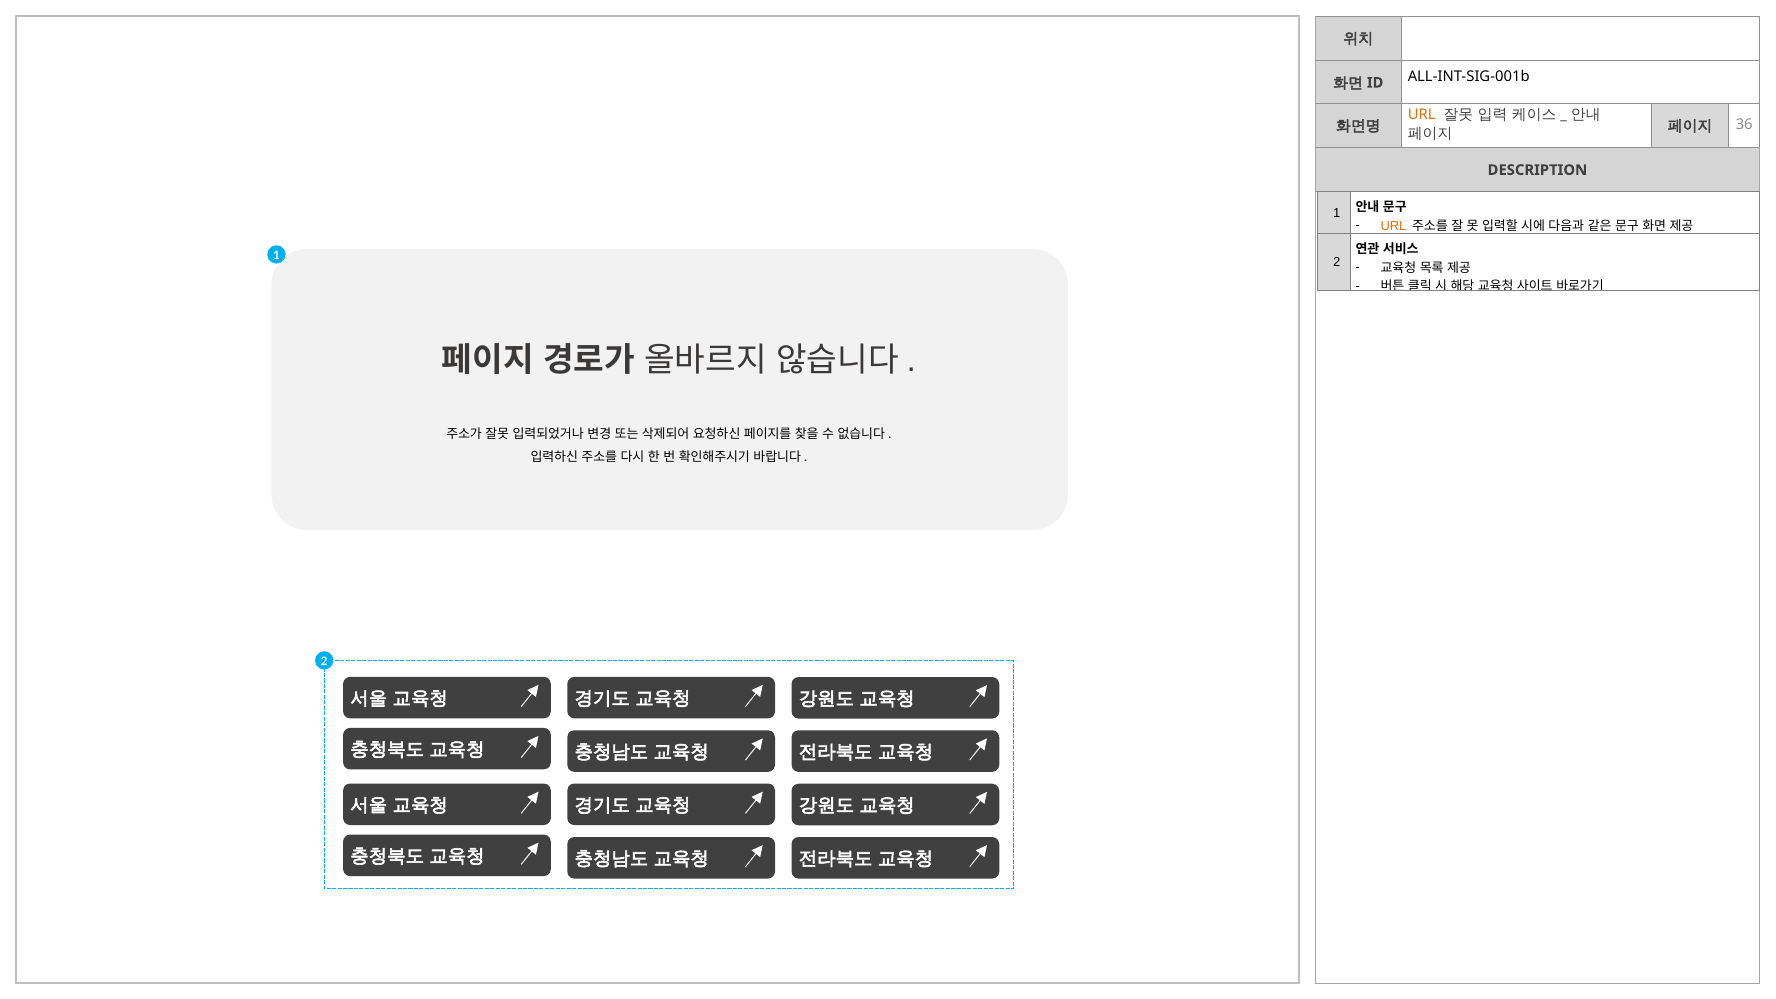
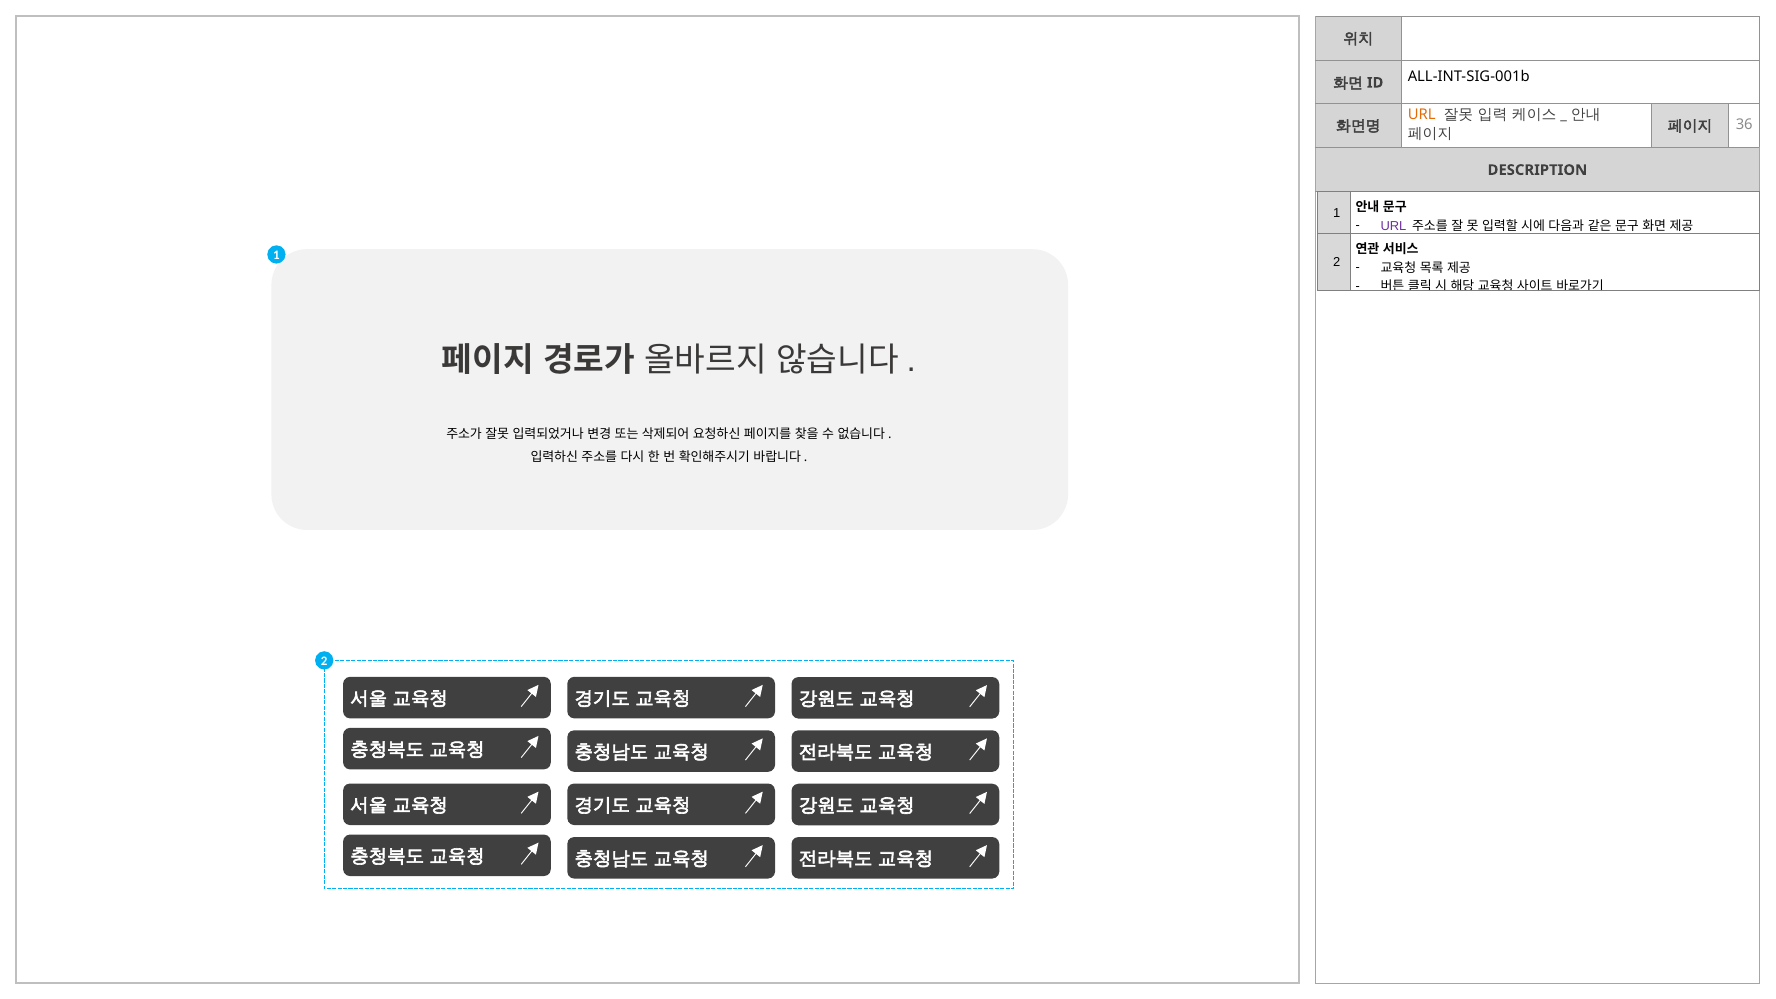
URL at (1394, 226) colour: orange -> purple
